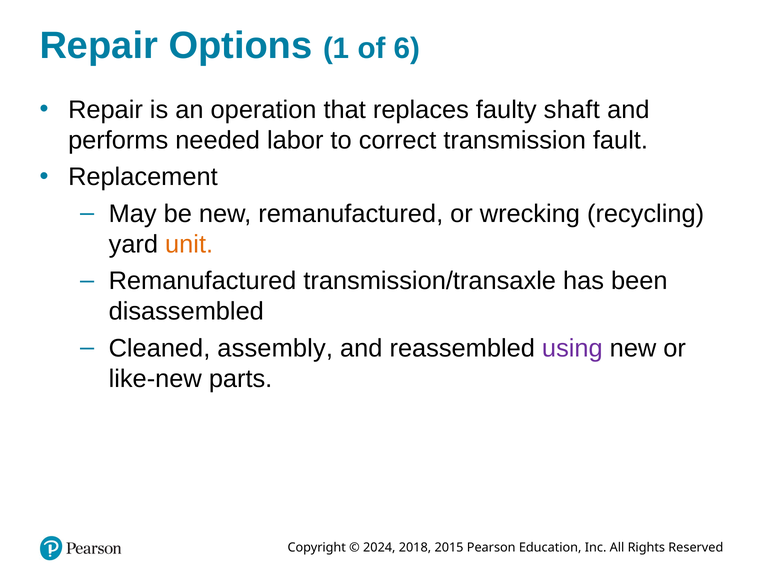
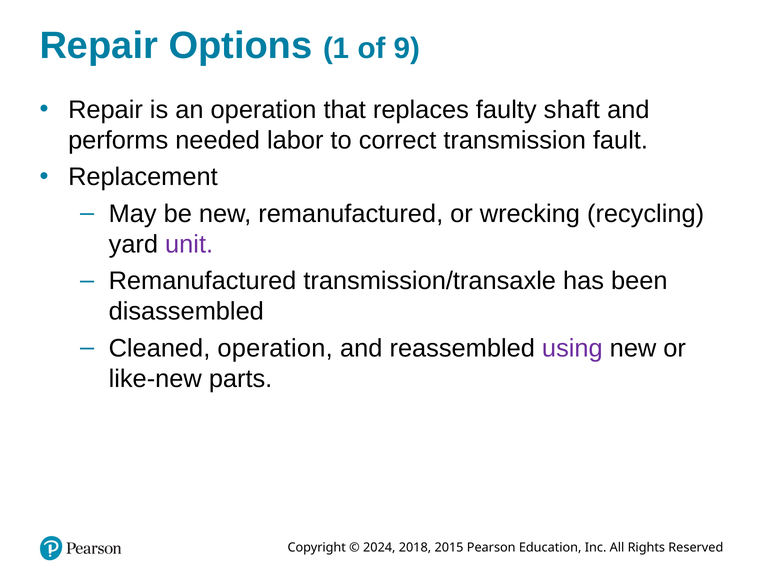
6: 6 -> 9
unit colour: orange -> purple
Cleaned assembly: assembly -> operation
